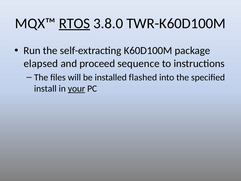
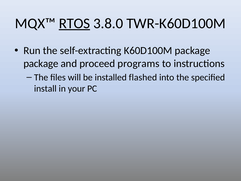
elapsed at (41, 63): elapsed -> package
sequence: sequence -> programs
your underline: present -> none
